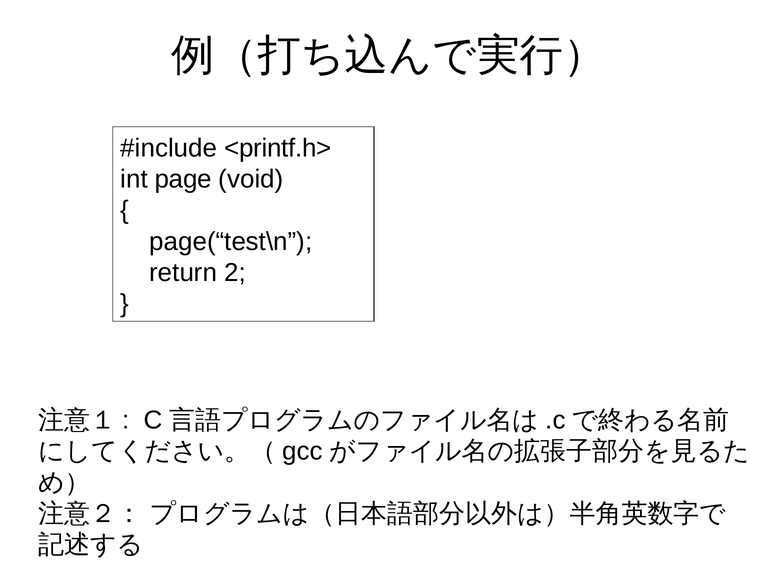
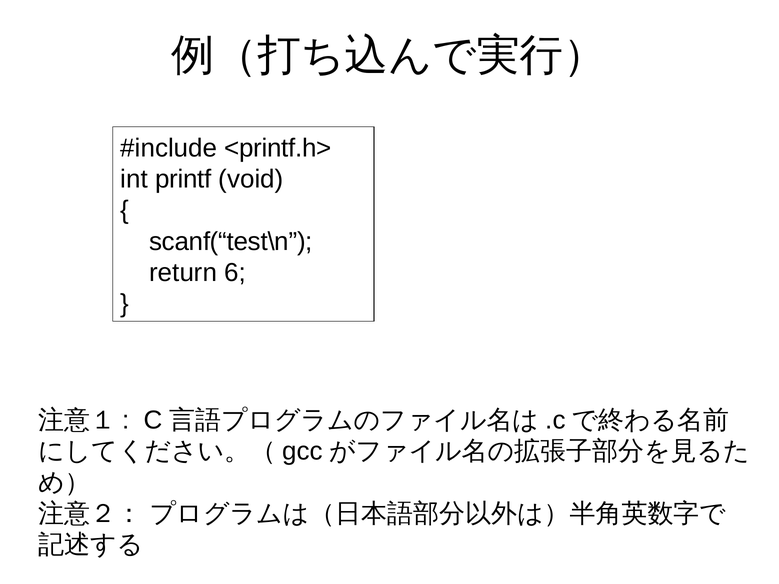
page: page -> printf
page(“test\n: page(“test\n -> scanf(“test\n
2: 2 -> 6
